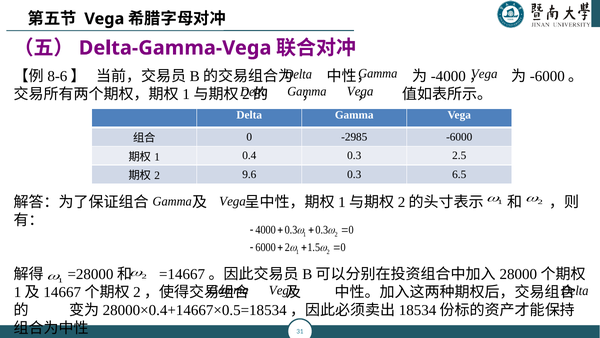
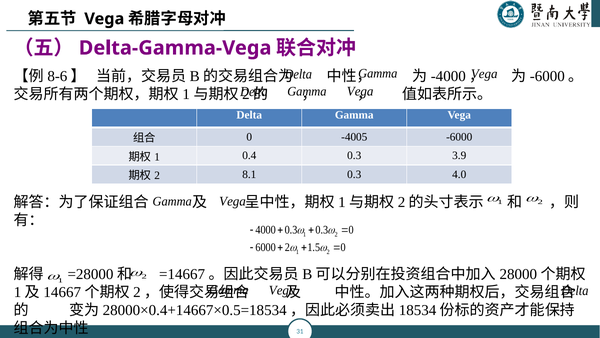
-2985: -2985 -> -4005
2.5: 2.5 -> 3.9
9.6: 9.6 -> 8.1
6.5: 6.5 -> 4.0
